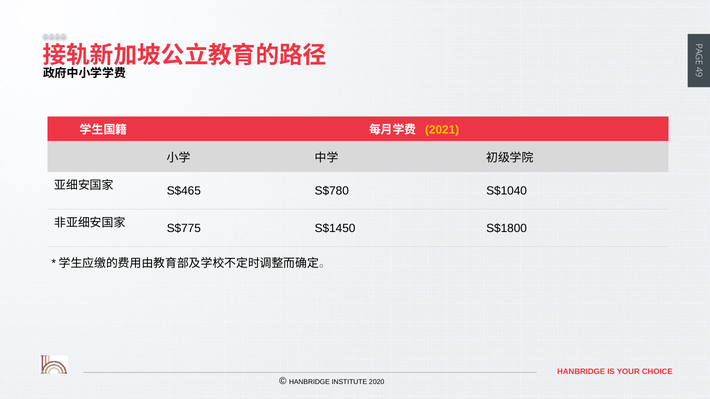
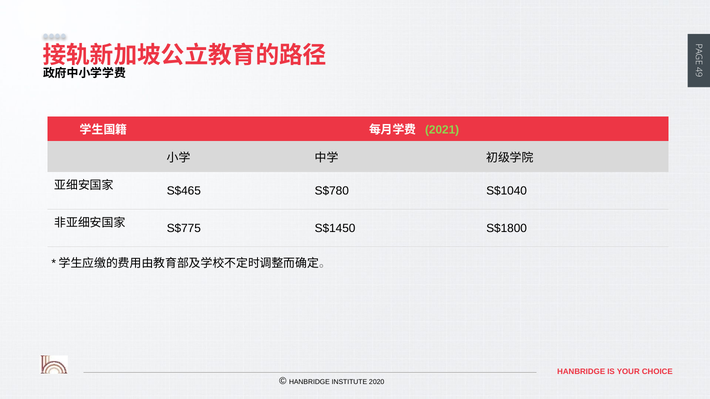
2021 colour: yellow -> light green
